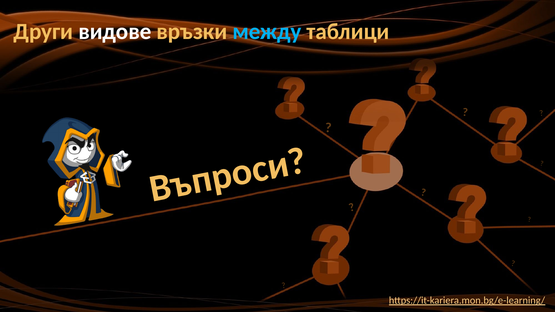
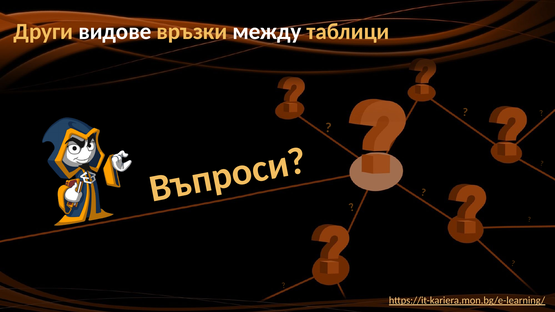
между colour: light blue -> white
